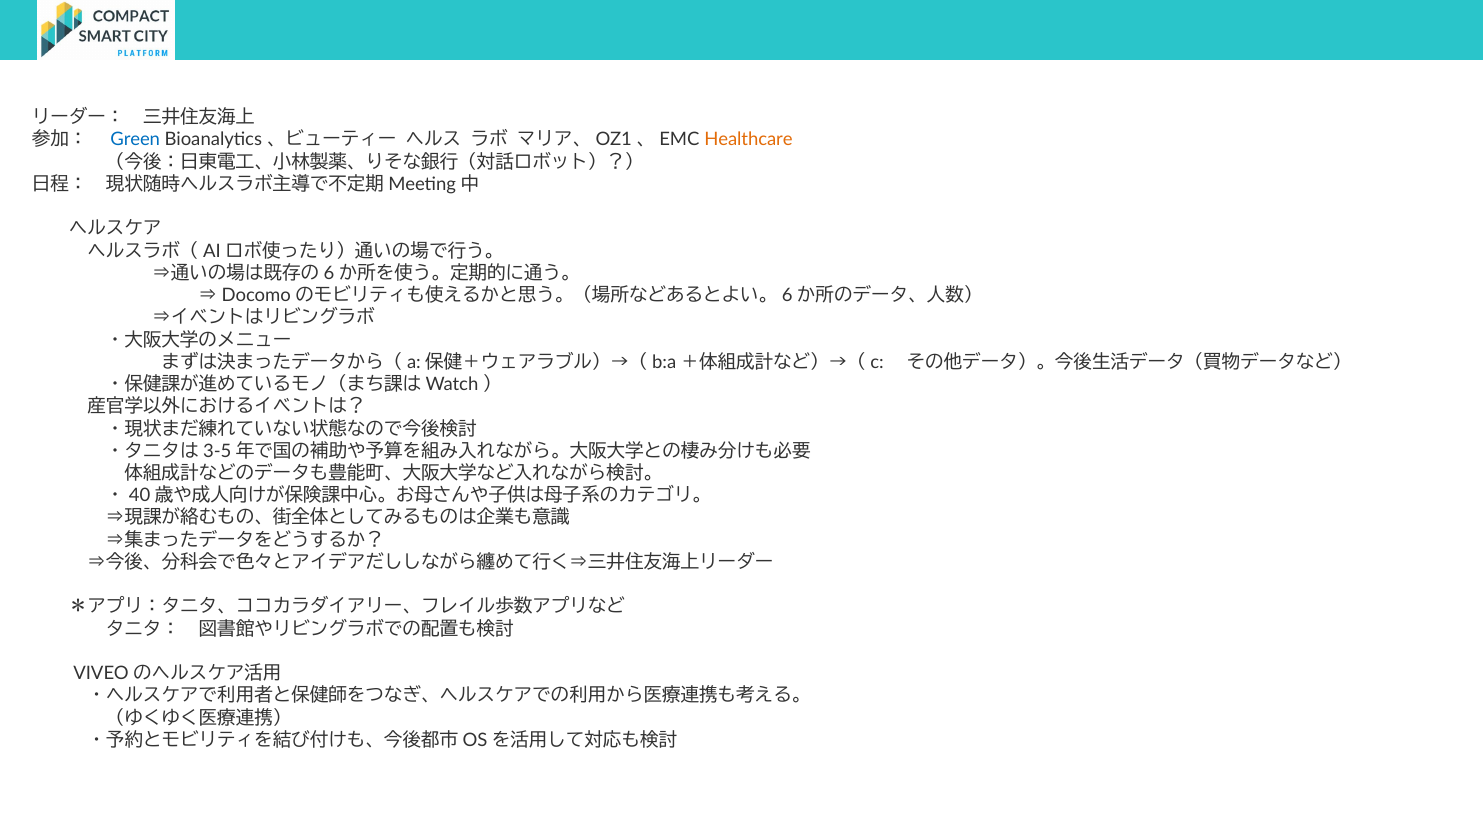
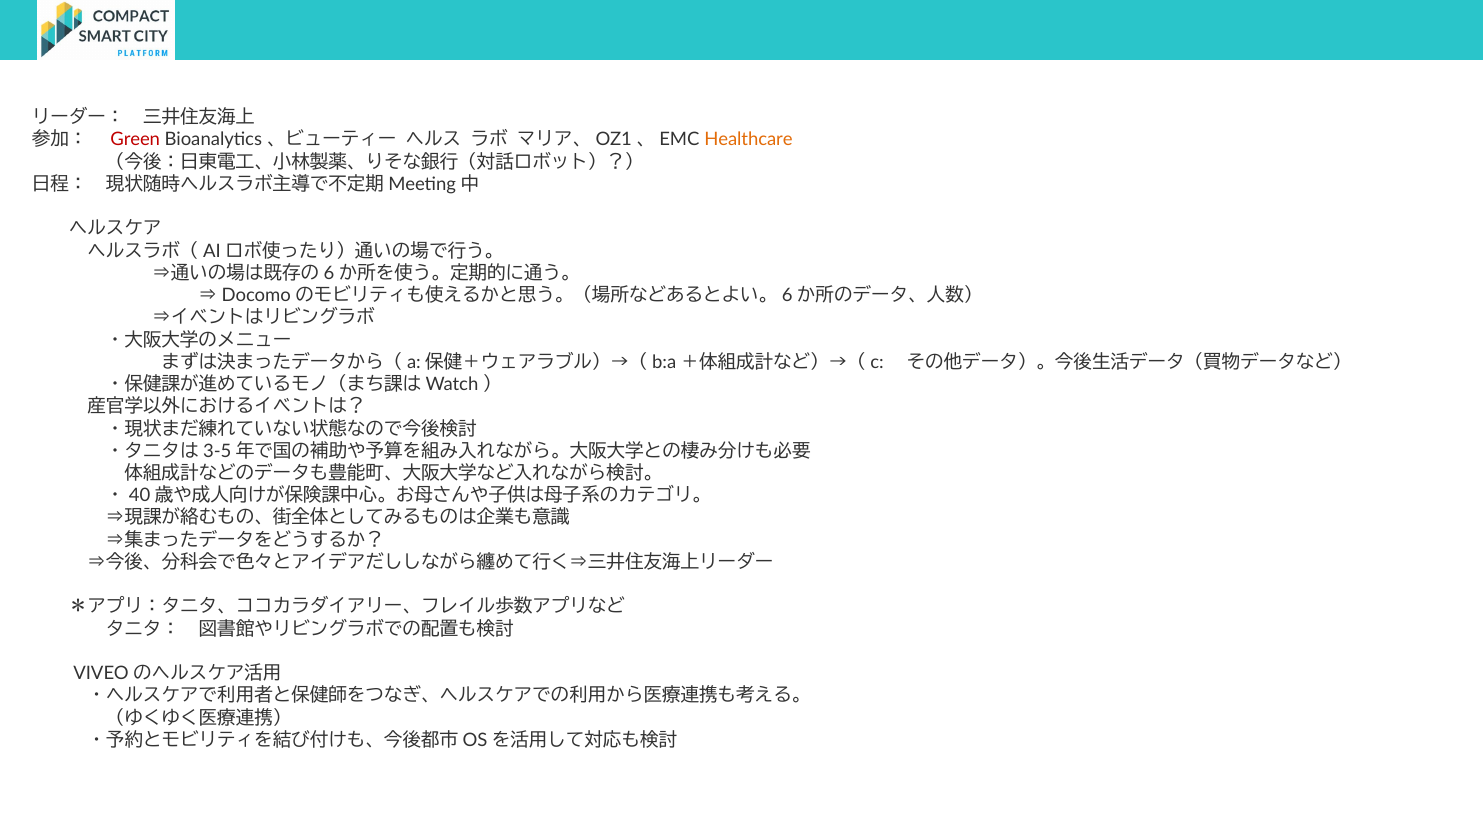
Green colour: blue -> red
